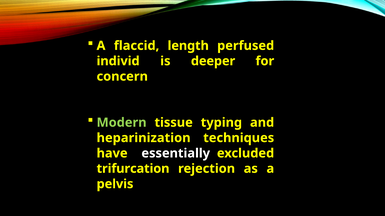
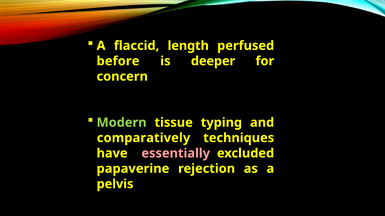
individ: individ -> before
heparinization: heparinization -> comparatively
essentially colour: white -> pink
trifurcation: trifurcation -> papaverine
